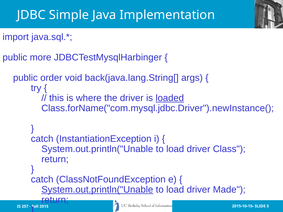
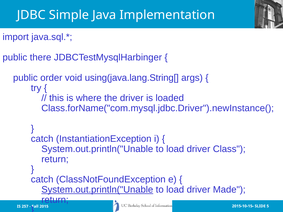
more: more -> there
back(java.lang.String[: back(java.lang.String[ -> using(java.lang.String[
loaded underline: present -> none
